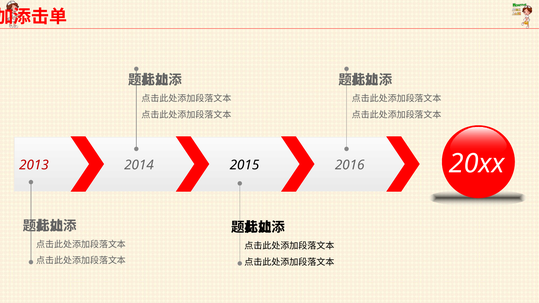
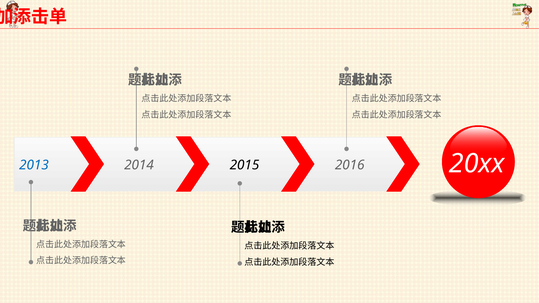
2013 colour: red -> blue
